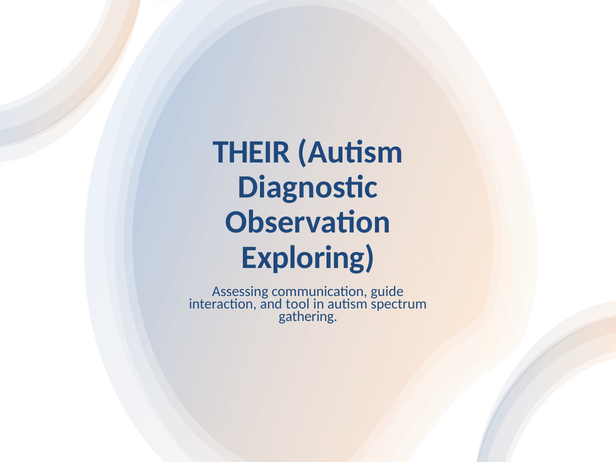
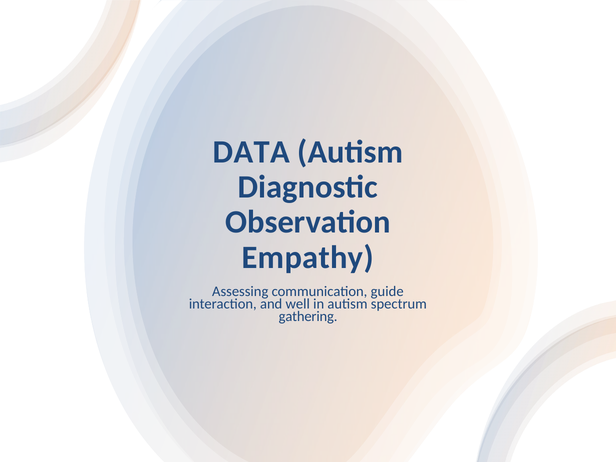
THEIR: THEIR -> DATA
Exploring: Exploring -> Empathy
tool: tool -> well
